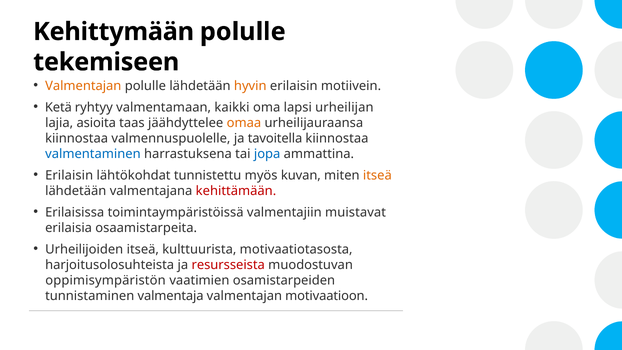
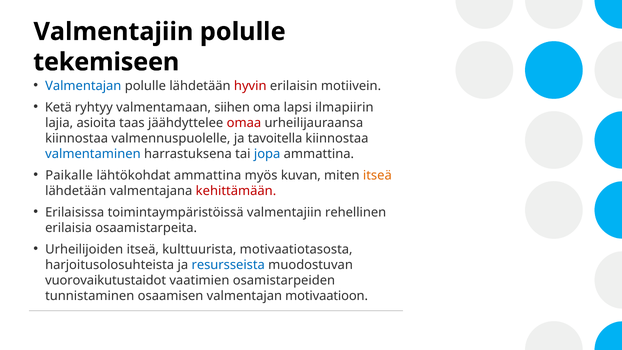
Kehittymään at (114, 32): Kehittymään -> Valmentajiin
Valmentajan at (83, 86) colour: orange -> blue
hyvin colour: orange -> red
kaikki: kaikki -> siihen
urheilijan: urheilijan -> ilmapiirin
omaa colour: orange -> red
Erilaisin at (69, 175): Erilaisin -> Paikalle
lähtökohdat tunnistettu: tunnistettu -> ammattina
muistavat: muistavat -> rehellinen
resursseista colour: red -> blue
oppimisympäristön: oppimisympäristön -> vuorovaikutustaidot
valmentaja: valmentaja -> osaamisen
